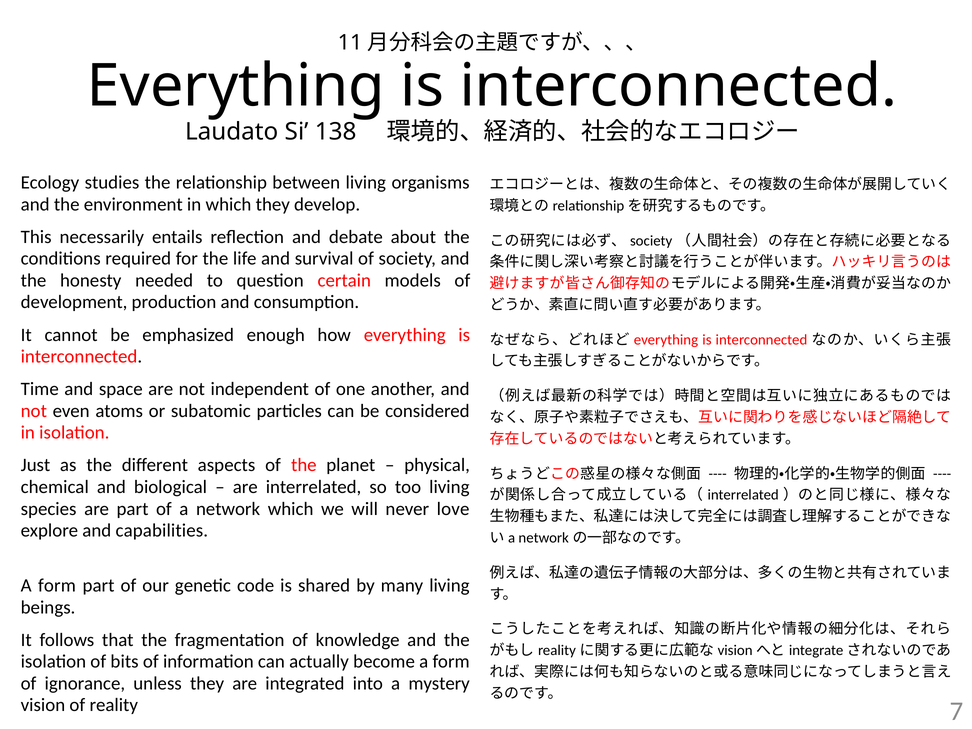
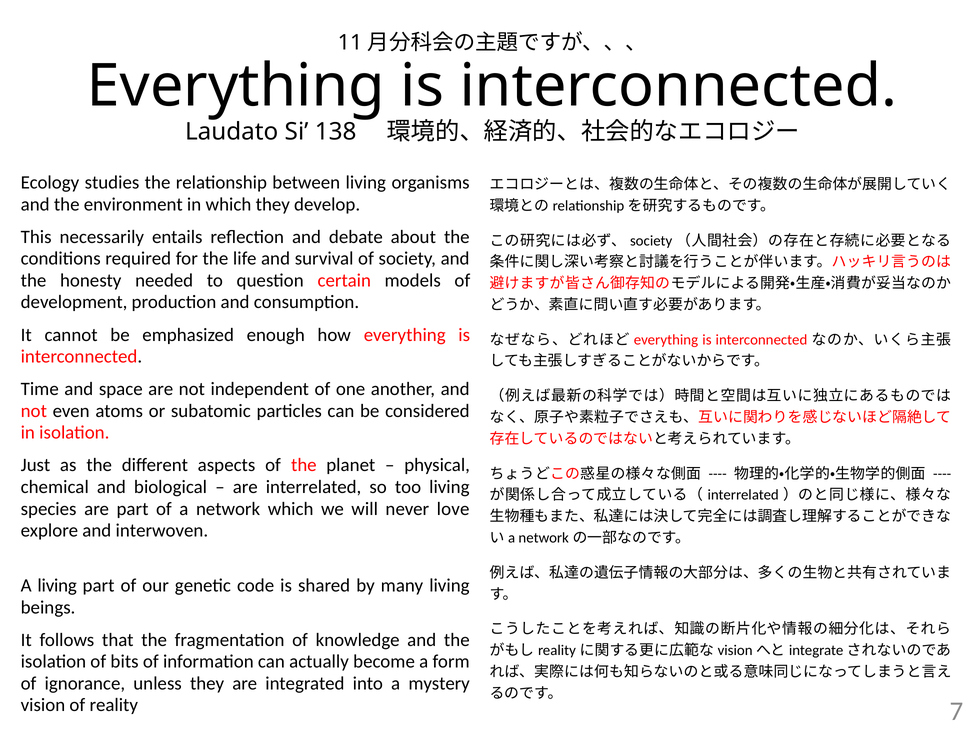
capabilities: capabilities -> interwoven
form at (57, 586): form -> living
